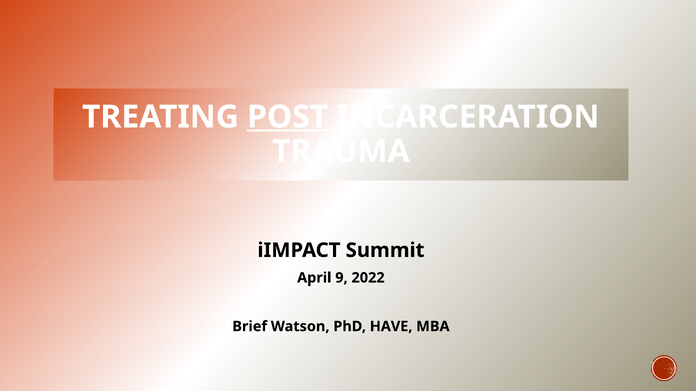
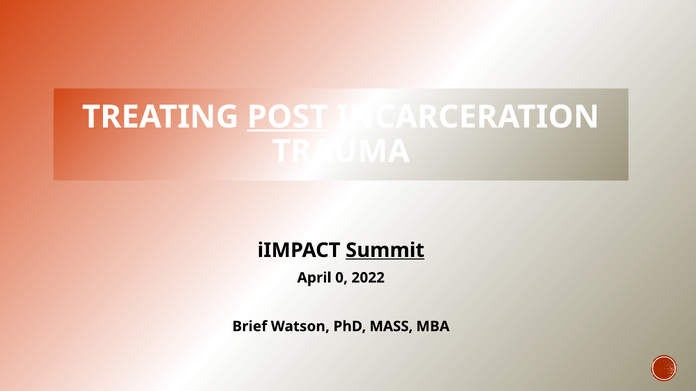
Summit underline: none -> present
9: 9 -> 0
HAVE: HAVE -> MASS
